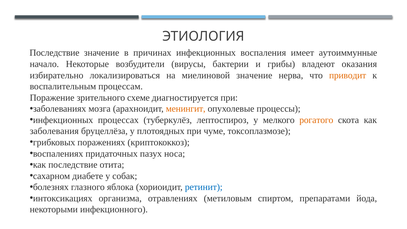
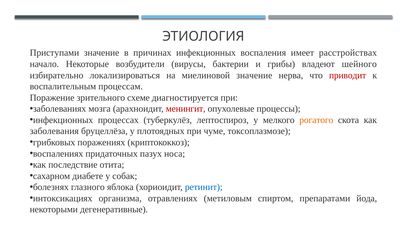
Последствие at (55, 53): Последствие -> Приступами
аутоиммунные: аутоиммунные -> расстройствах
оказания: оказания -> шейного
приводит colour: orange -> red
менингит colour: orange -> red
инфекционного: инфекционного -> дегенеративные
